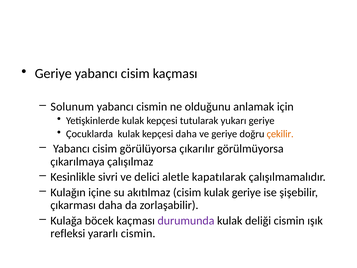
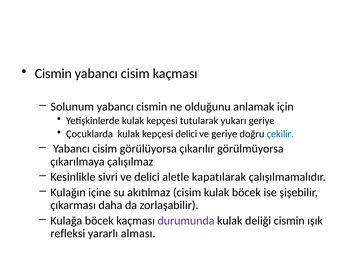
Geriye at (53, 74): Geriye -> Cismin
kepçesi daha: daha -> delici
çekilir colour: orange -> blue
kulak geriye: geriye -> böcek
yararlı cismin: cismin -> alması
